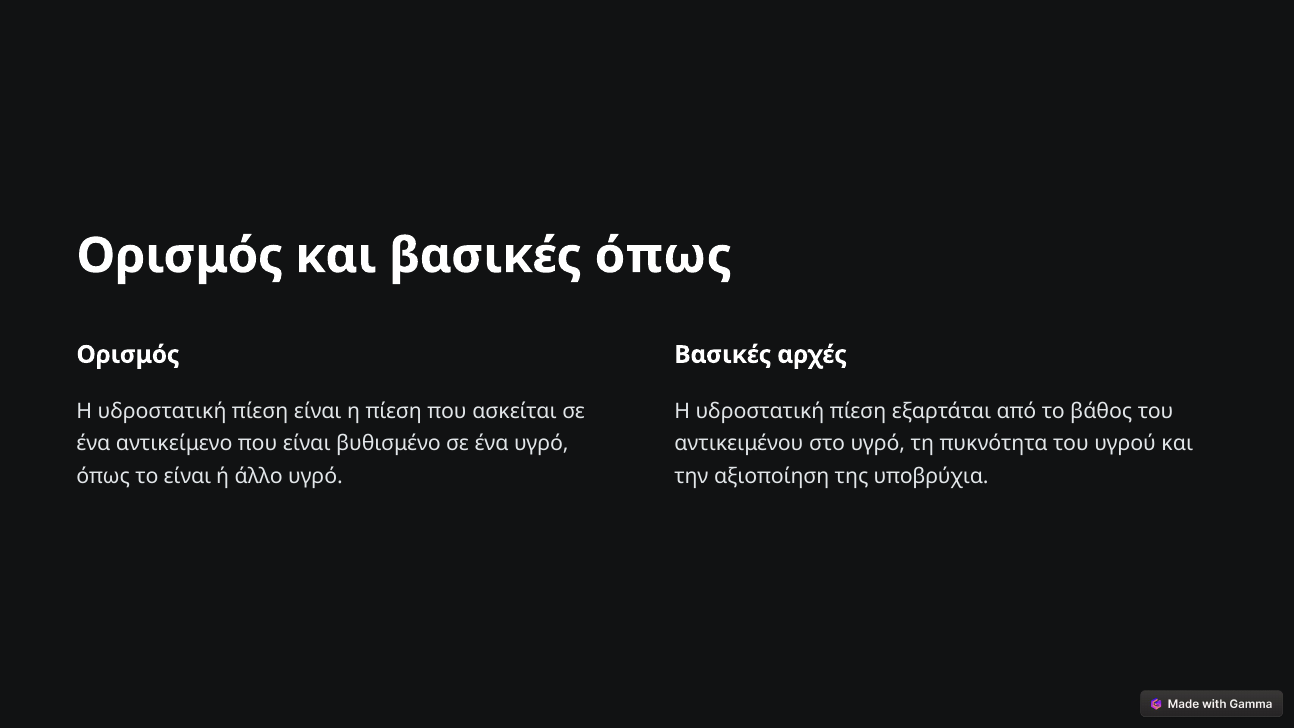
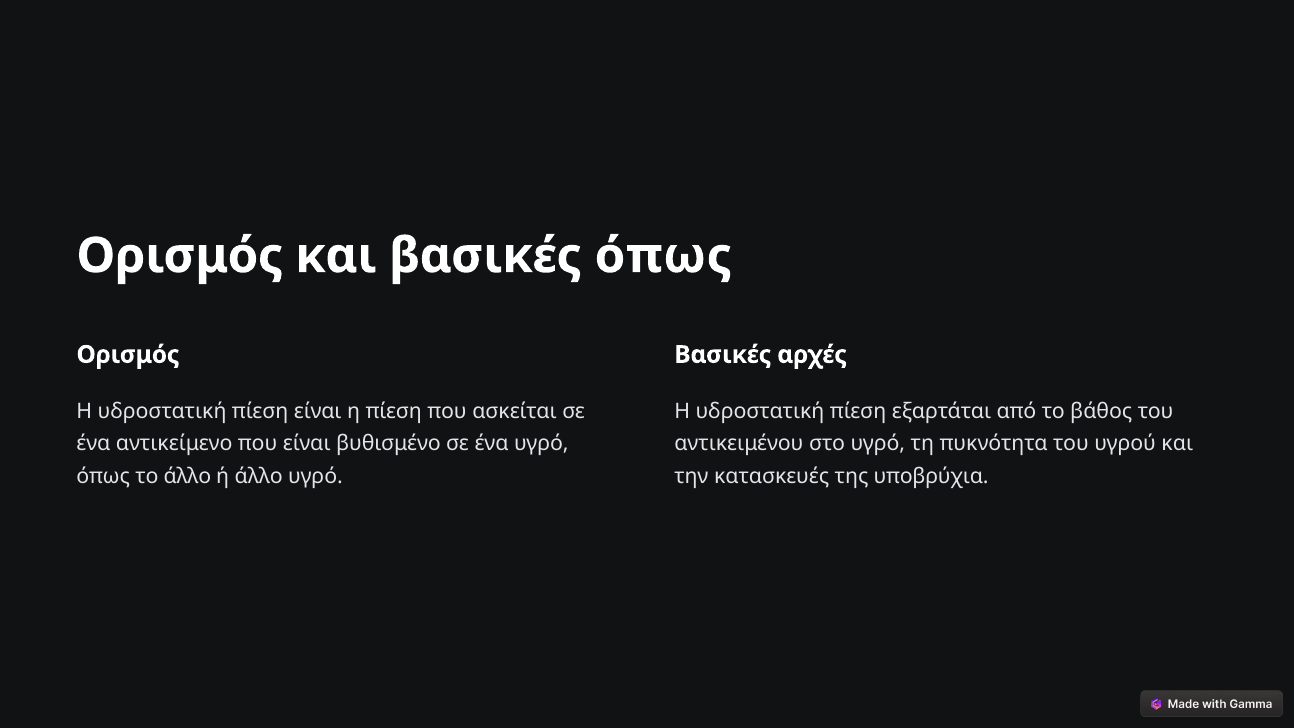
το είναι: είναι -> άλλο
αξιοποίηση: αξιοποίηση -> κατασκευές
